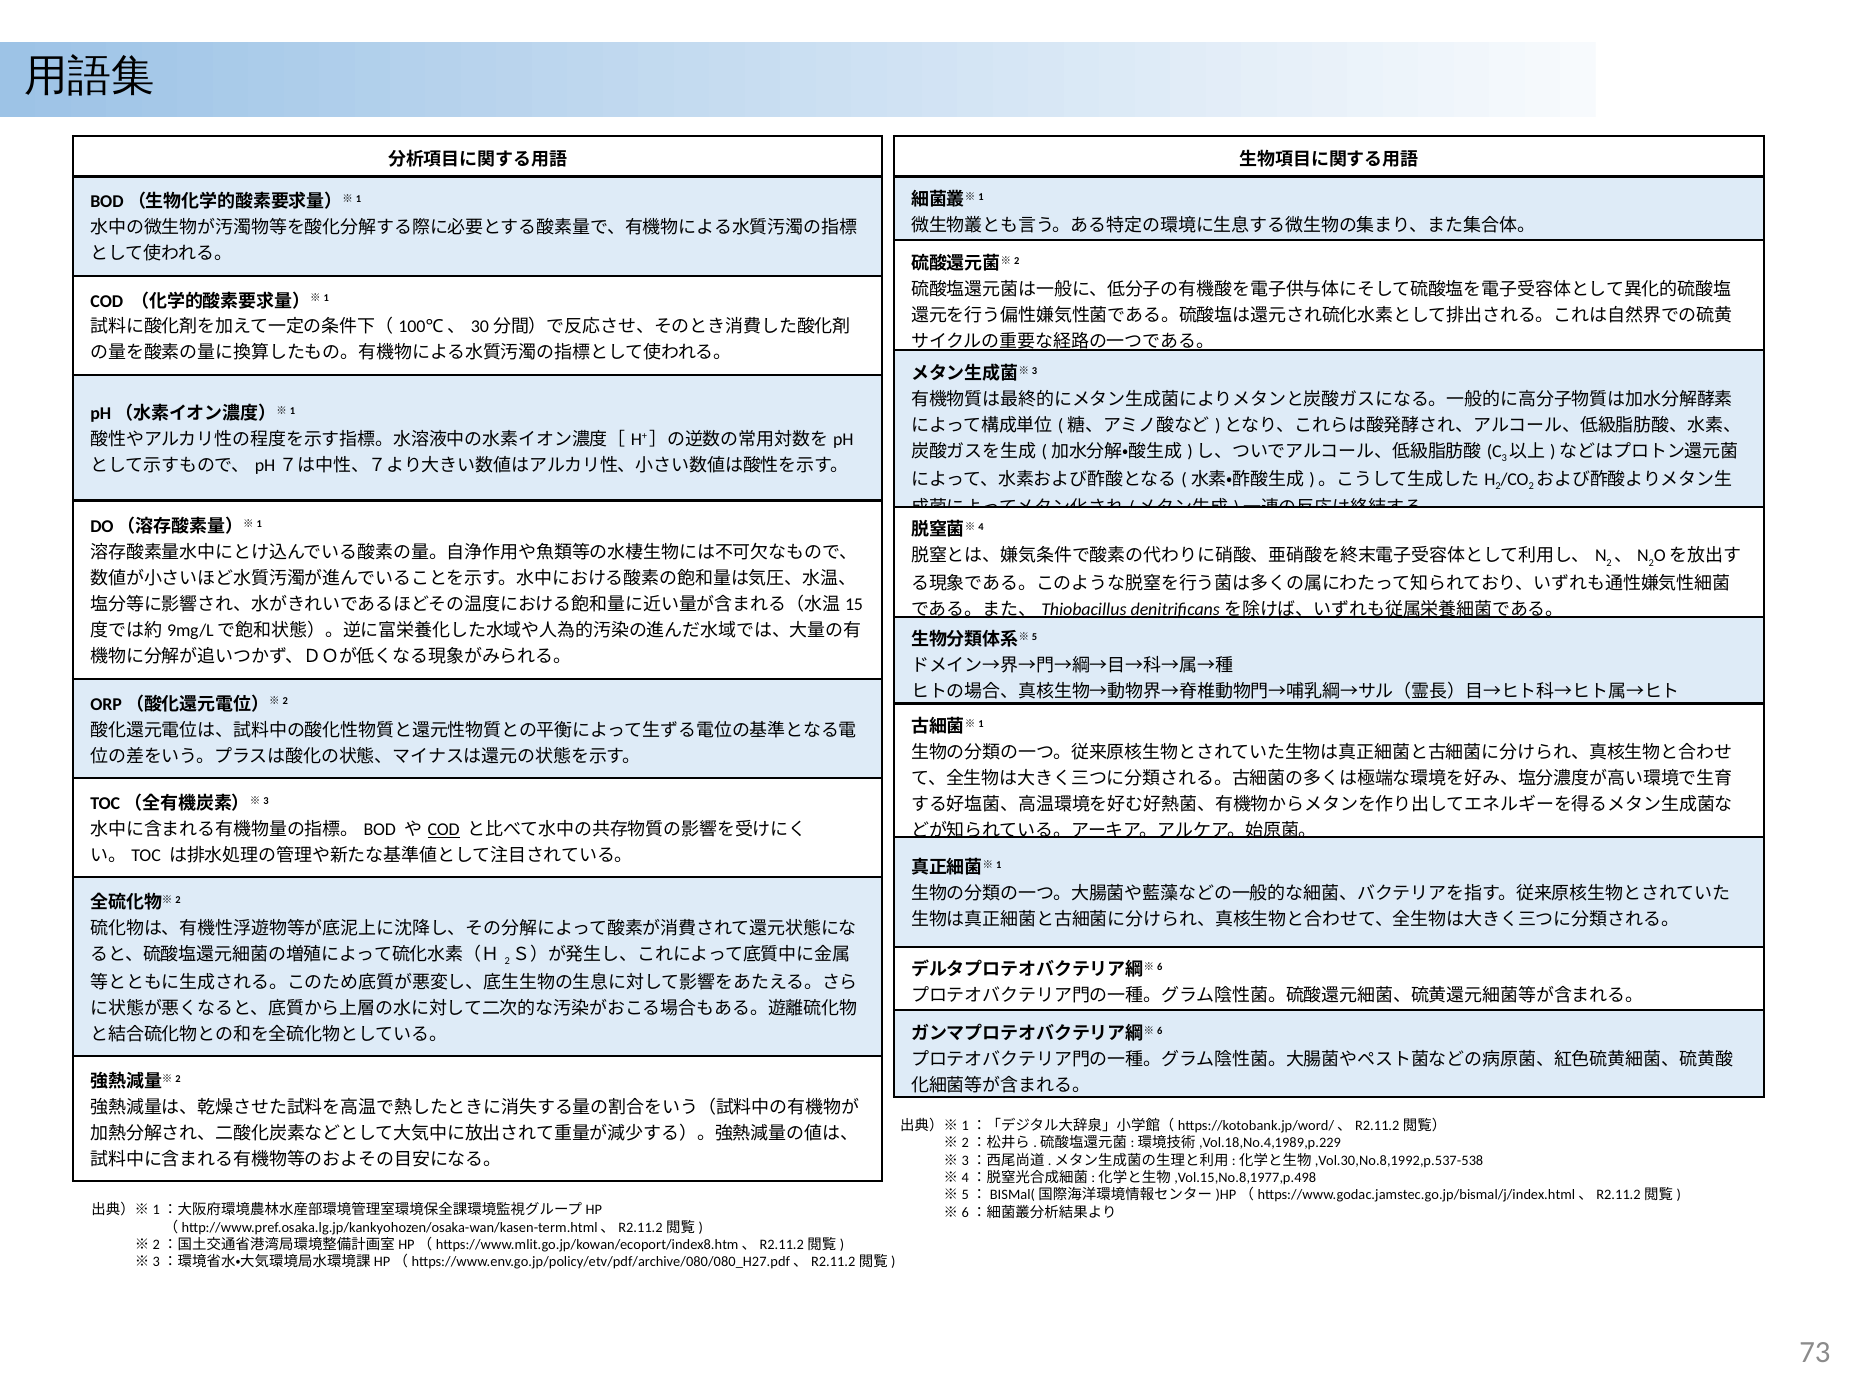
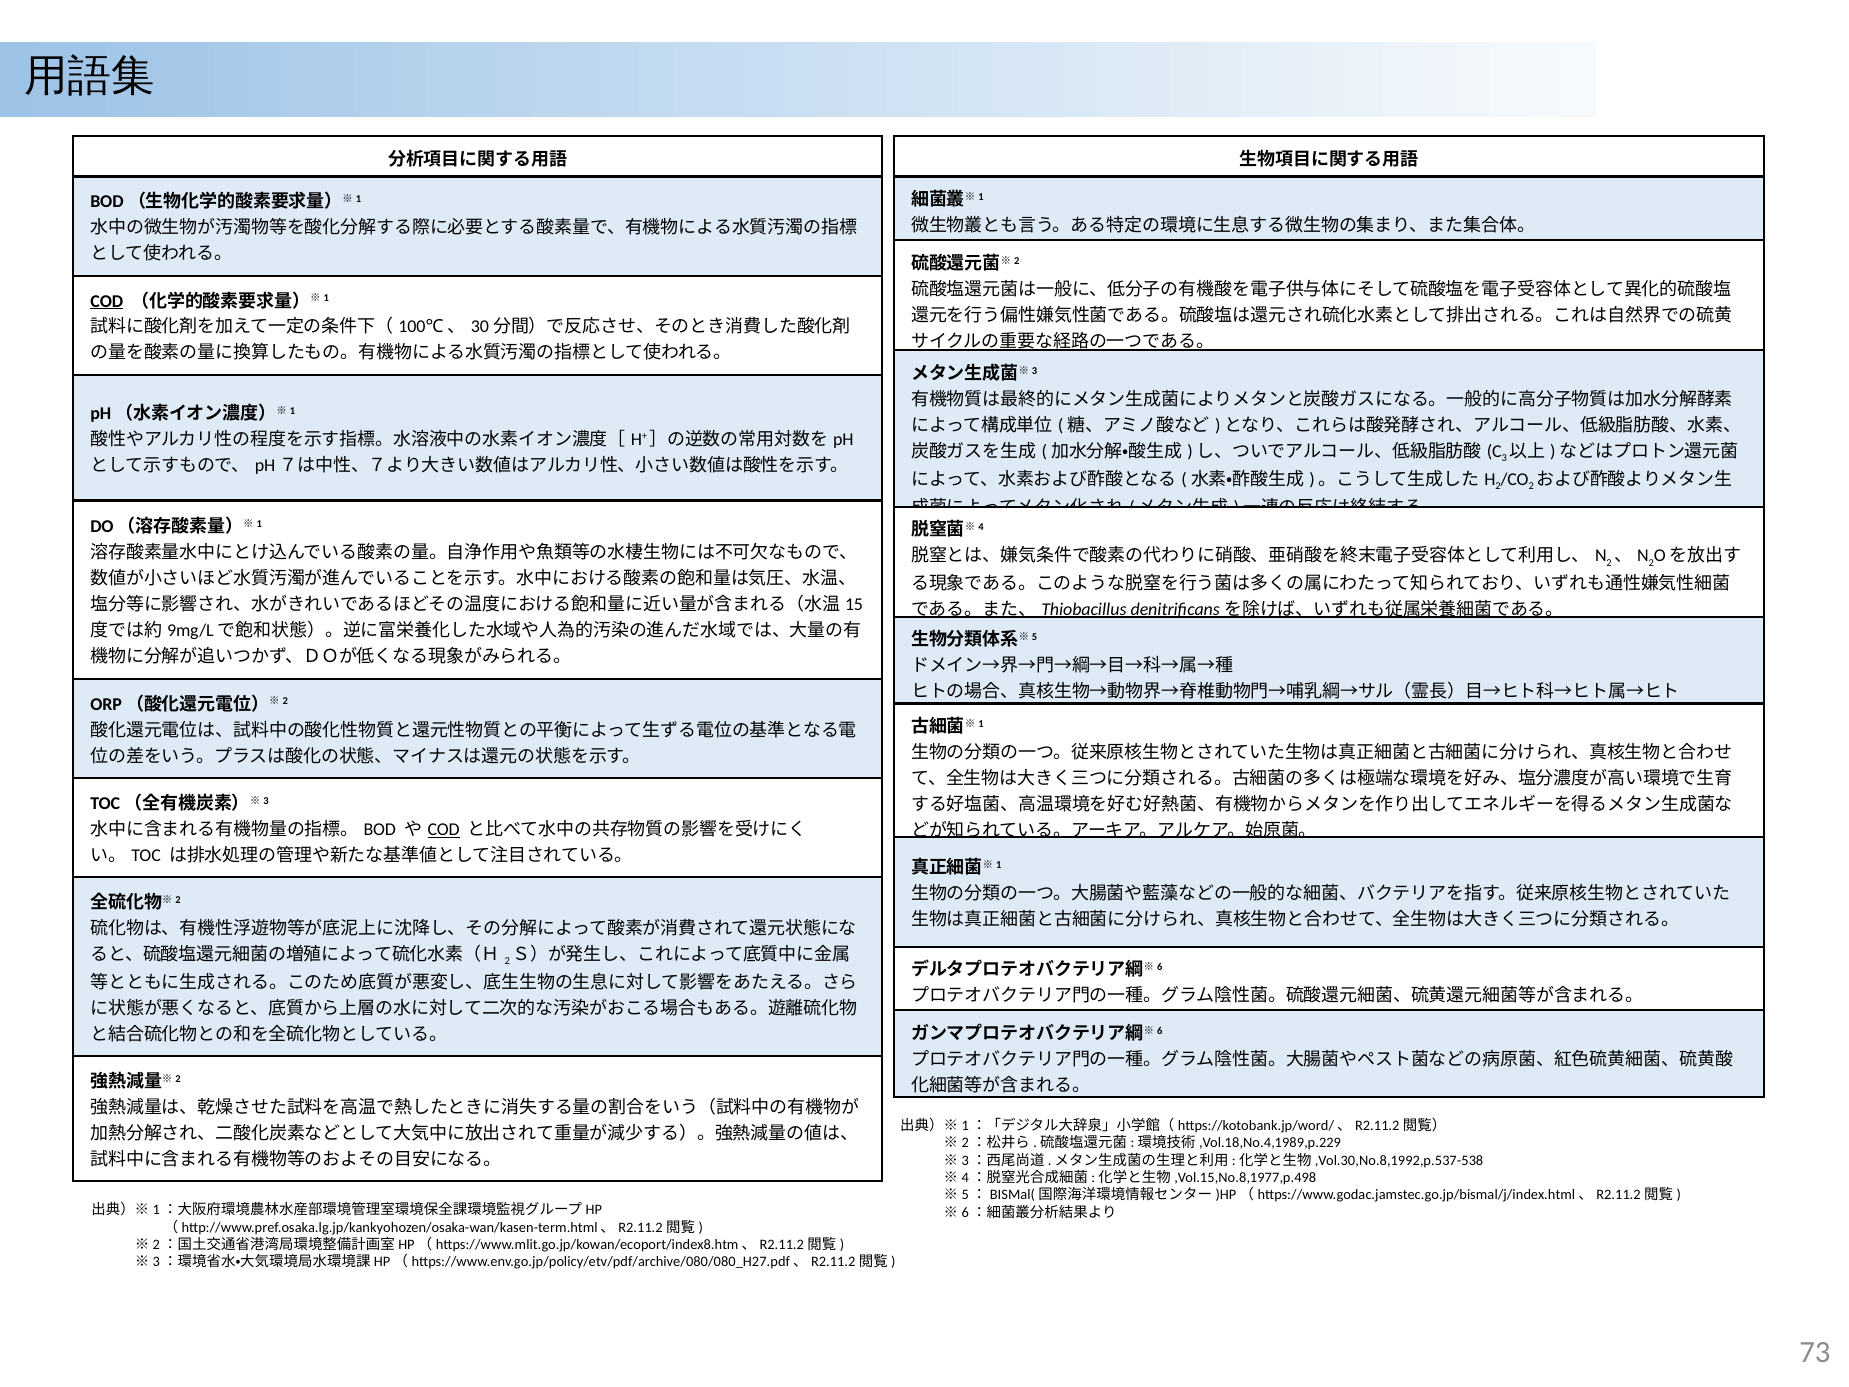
COD at (107, 301) underline: none -> present
